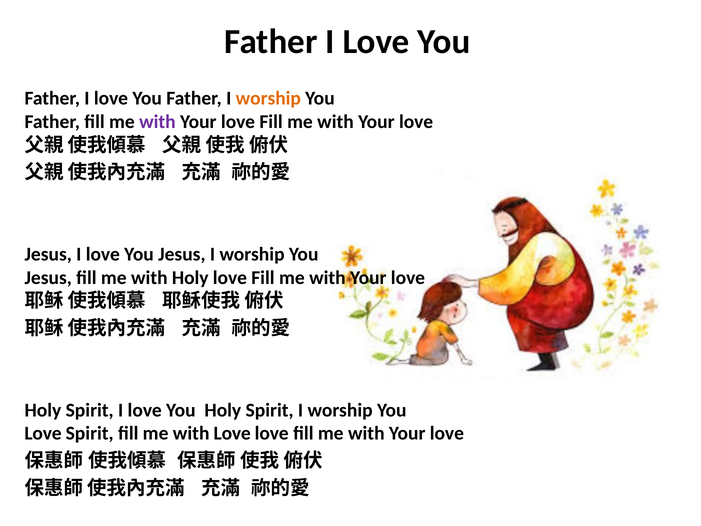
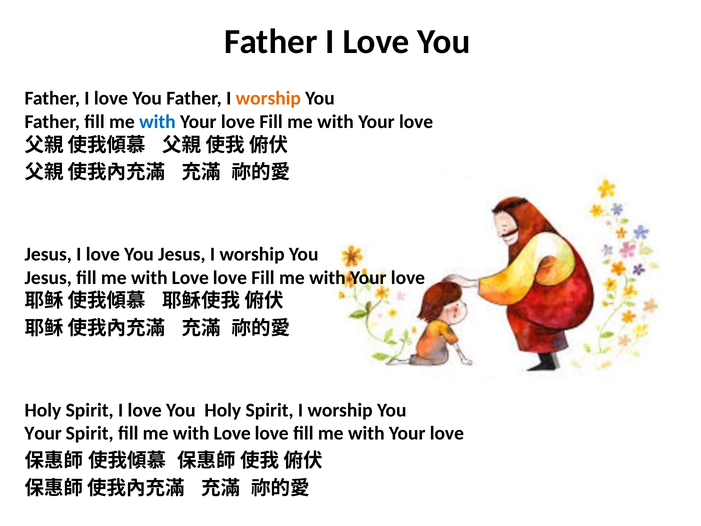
with at (157, 122) colour: purple -> blue
Holy at (190, 278): Holy -> Love
Love at (43, 433): Love -> Your
